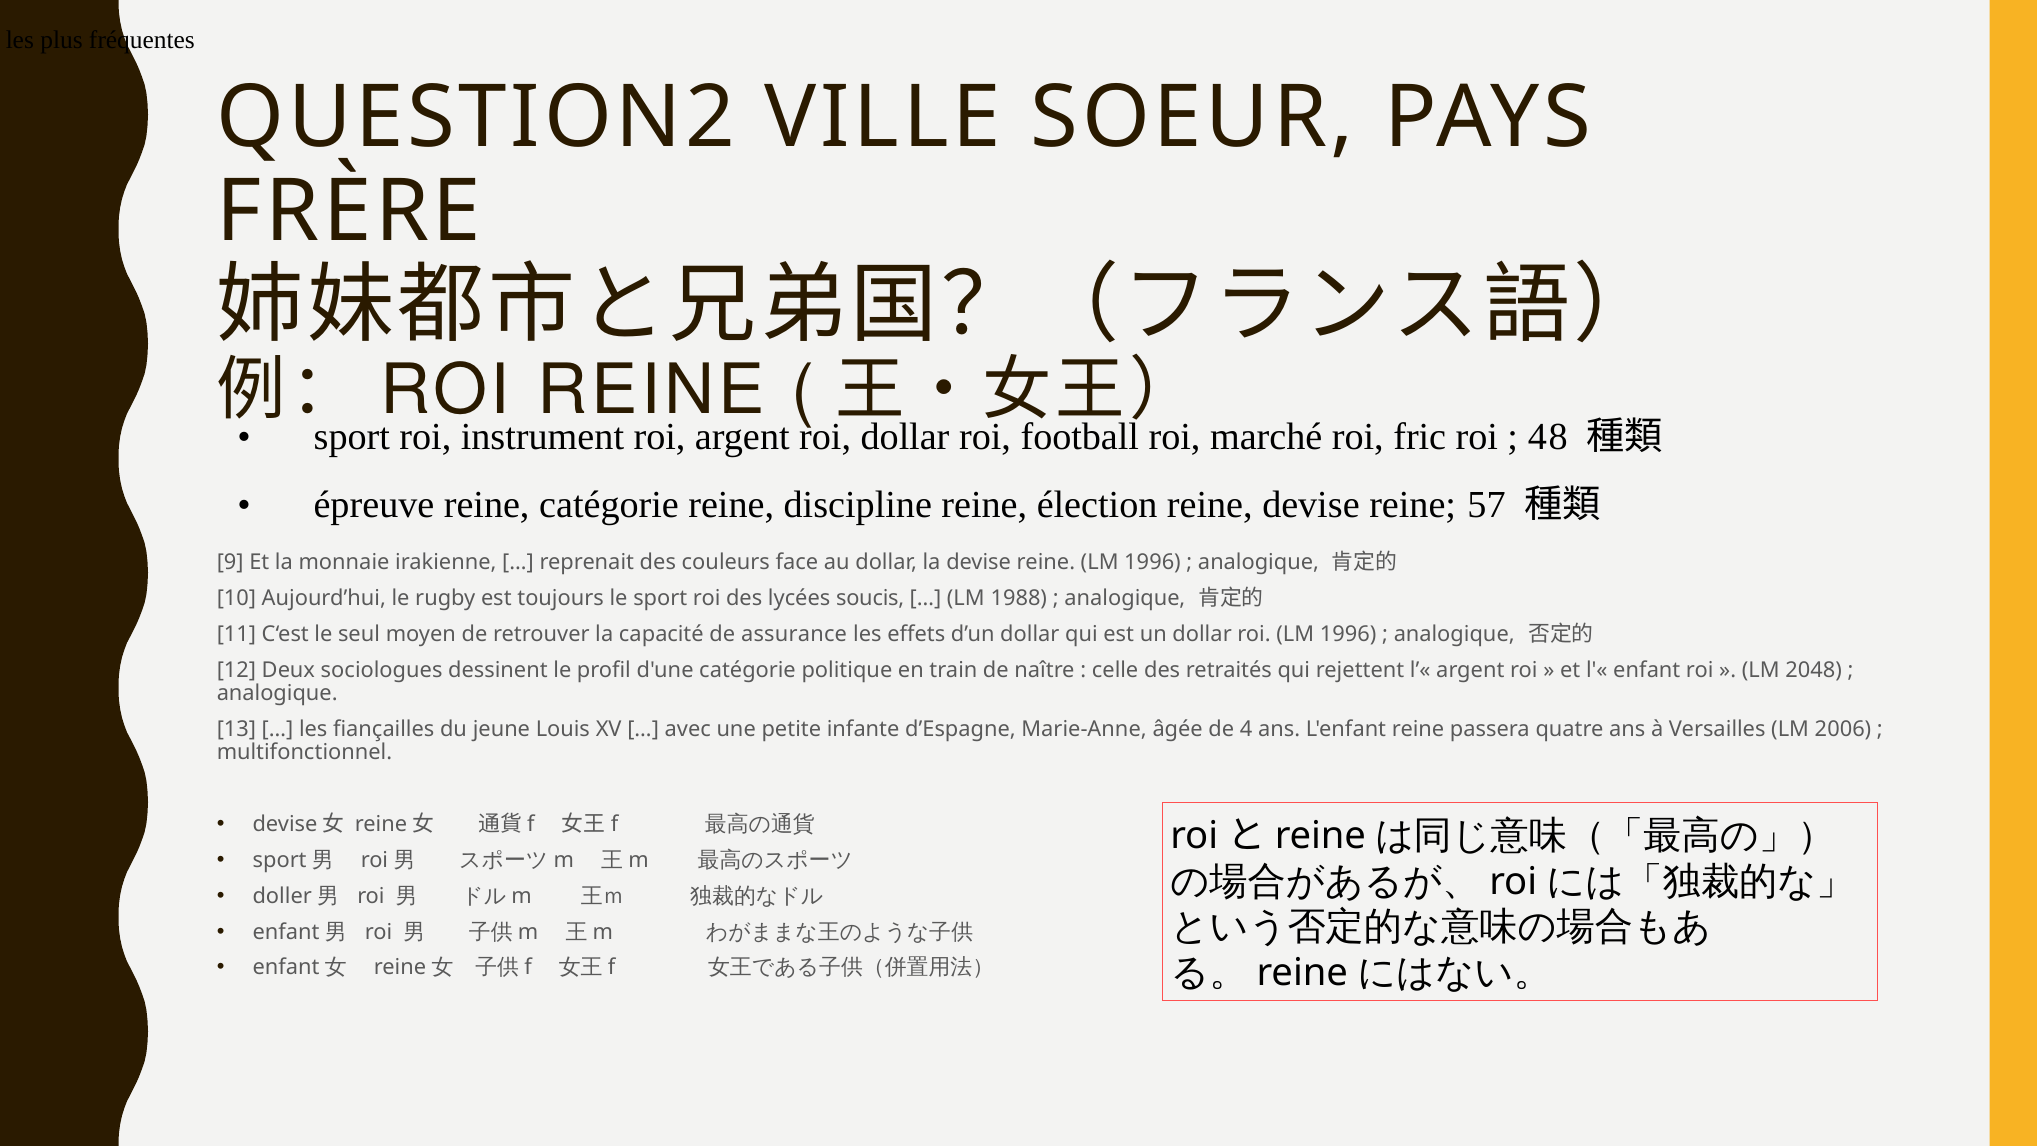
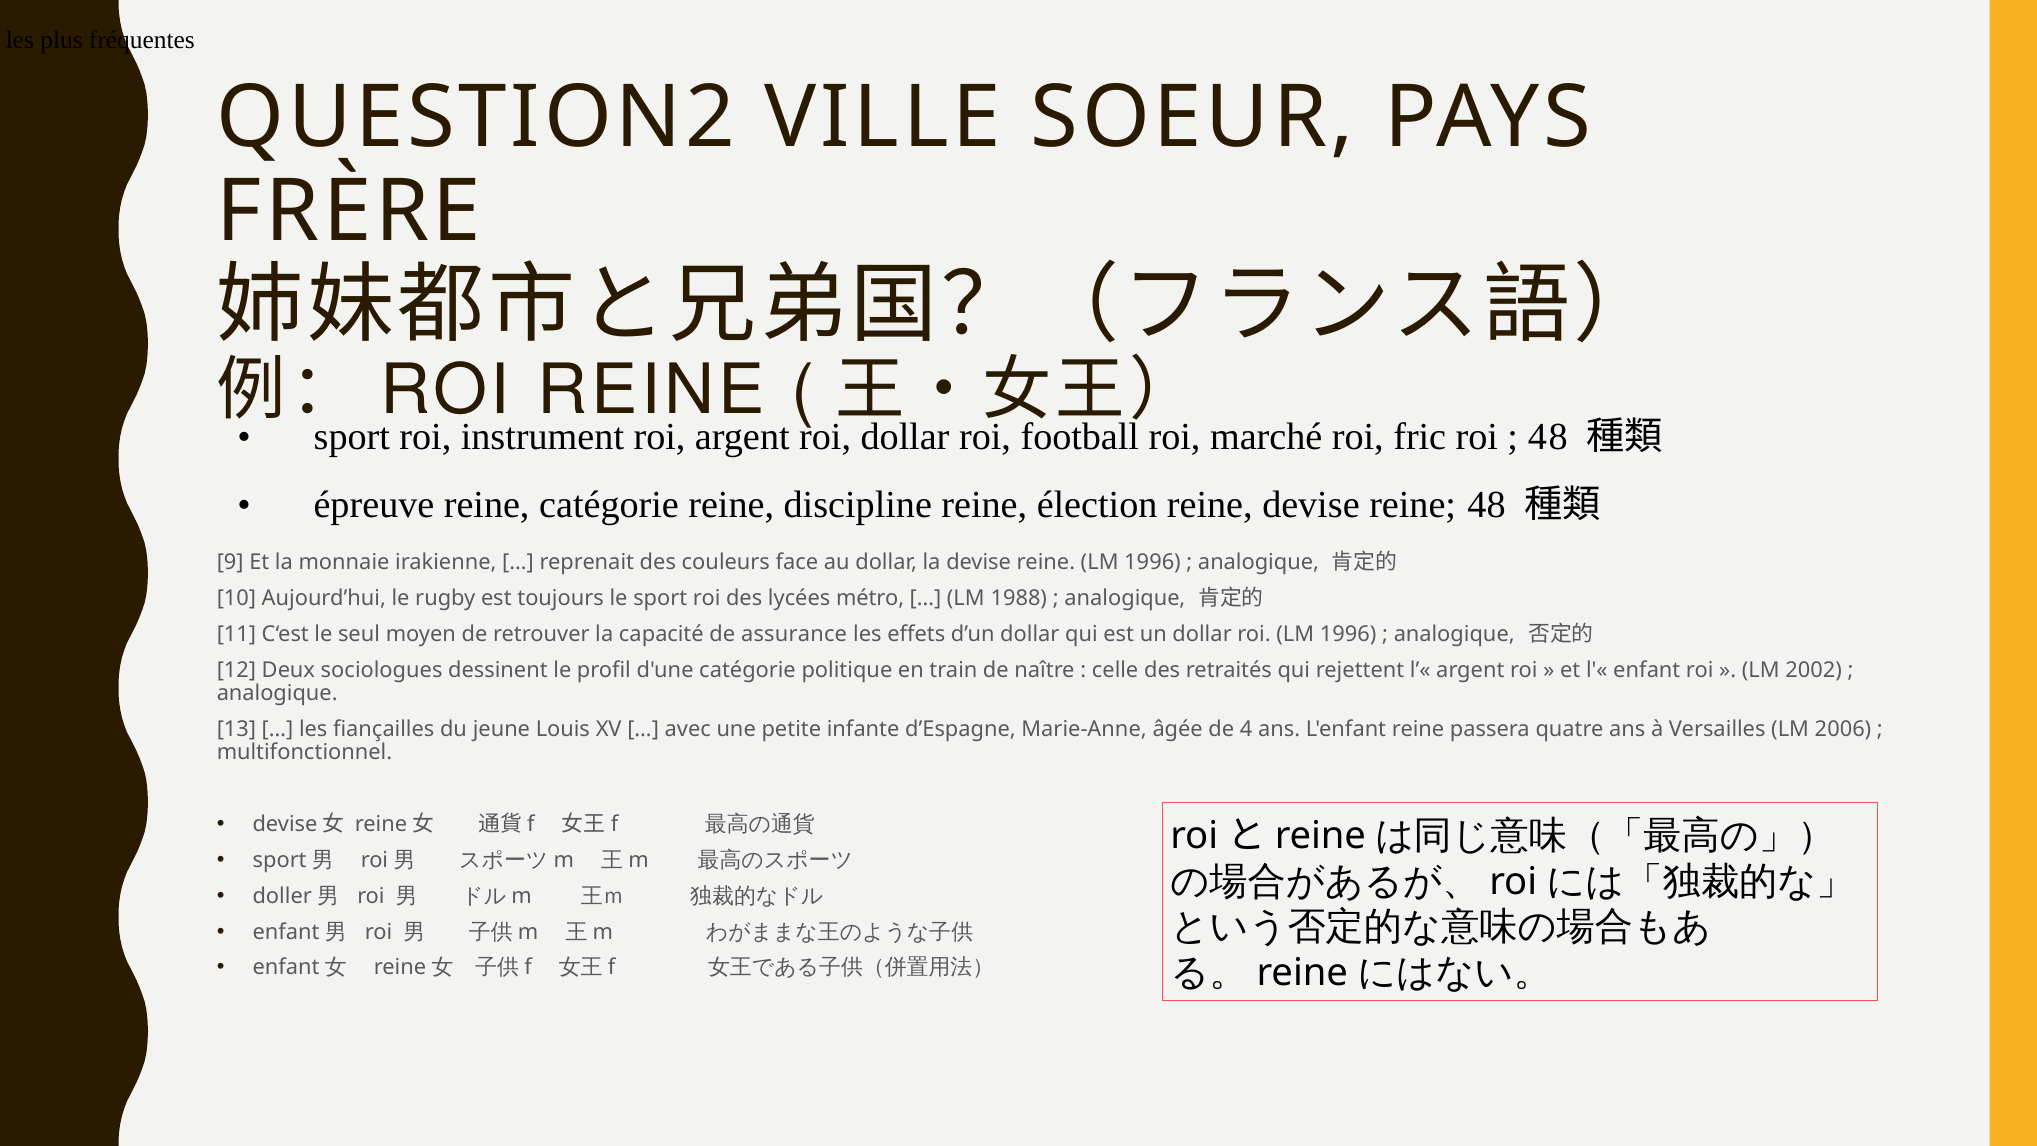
reine 57: 57 -> 48
soucis: soucis -> métro
2048: 2048 -> 2002
